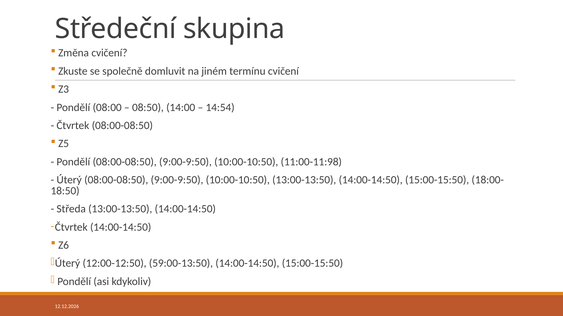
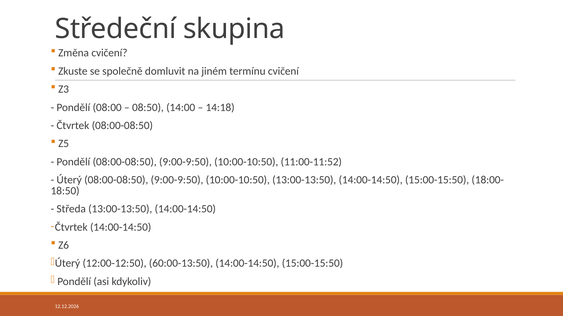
14:54: 14:54 -> 14:18
11:00-11:98: 11:00-11:98 -> 11:00-11:52
59:00-13:50: 59:00-13:50 -> 60:00-13:50
